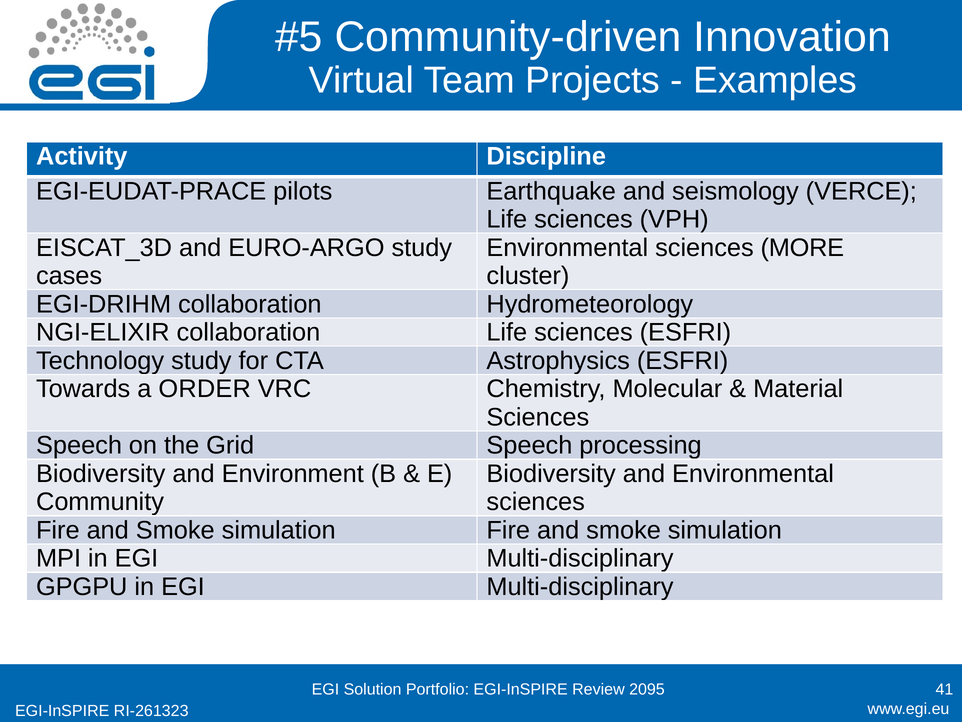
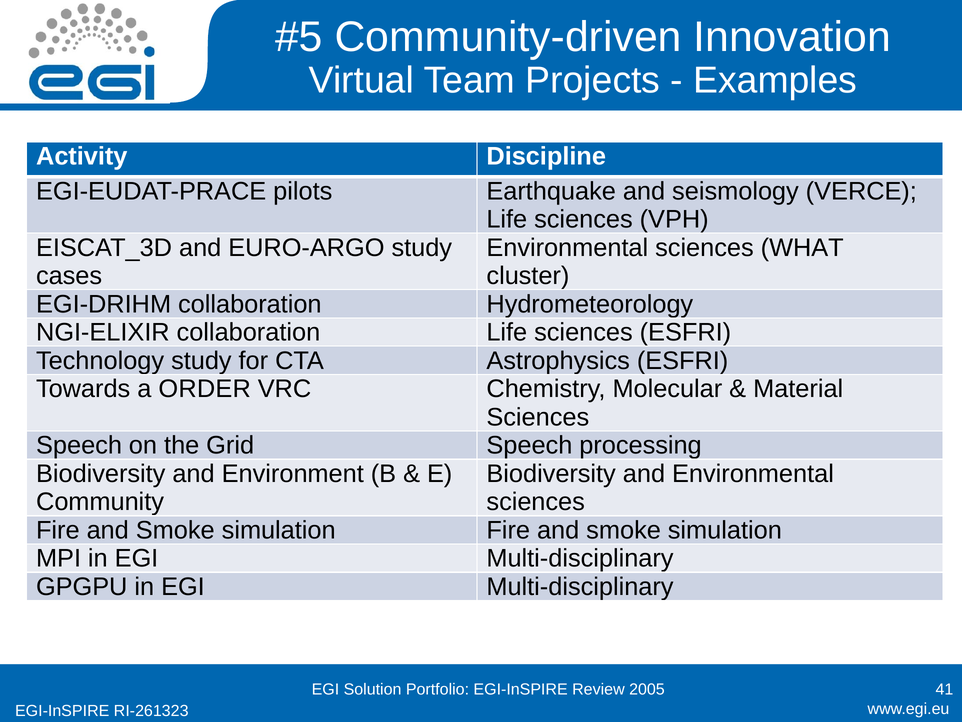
MORE: MORE -> WHAT
2095: 2095 -> 2005
